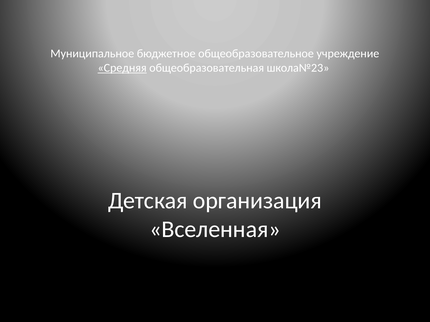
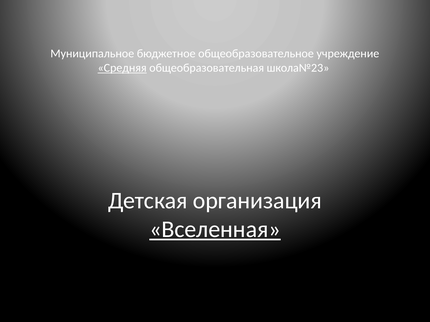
Вселенная underline: none -> present
